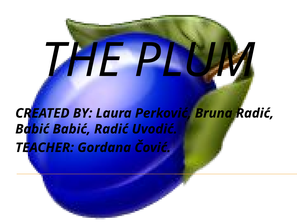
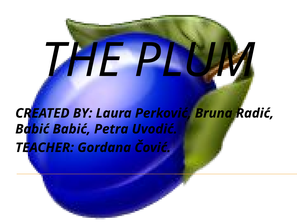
Babić Radić: Radić -> Petra
